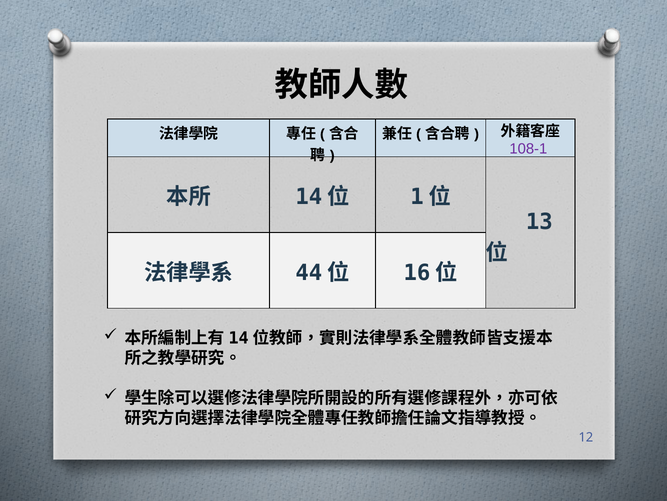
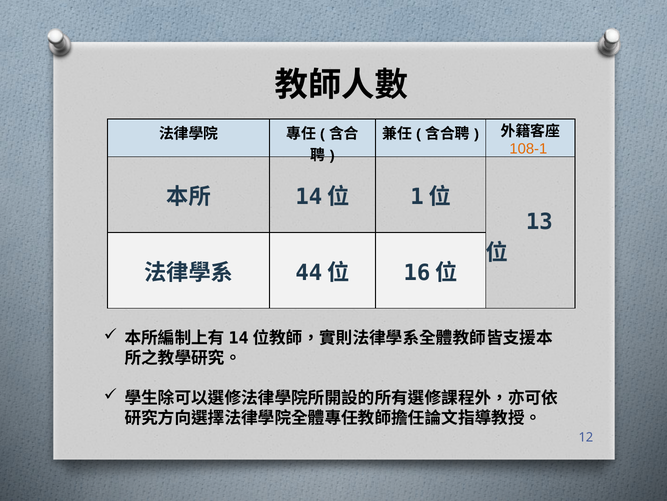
108-1 colour: purple -> orange
